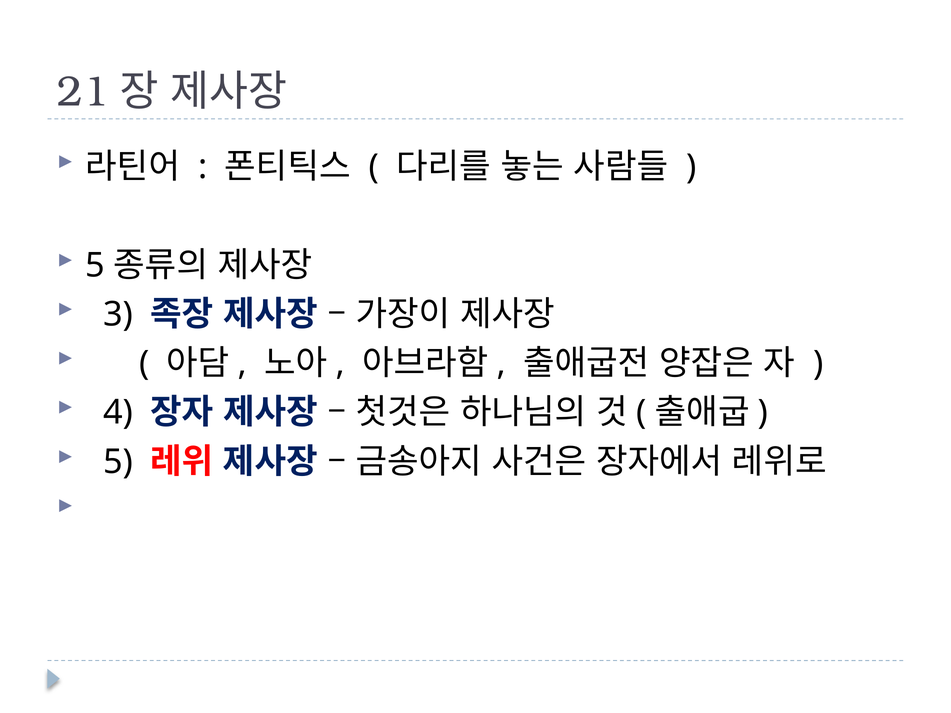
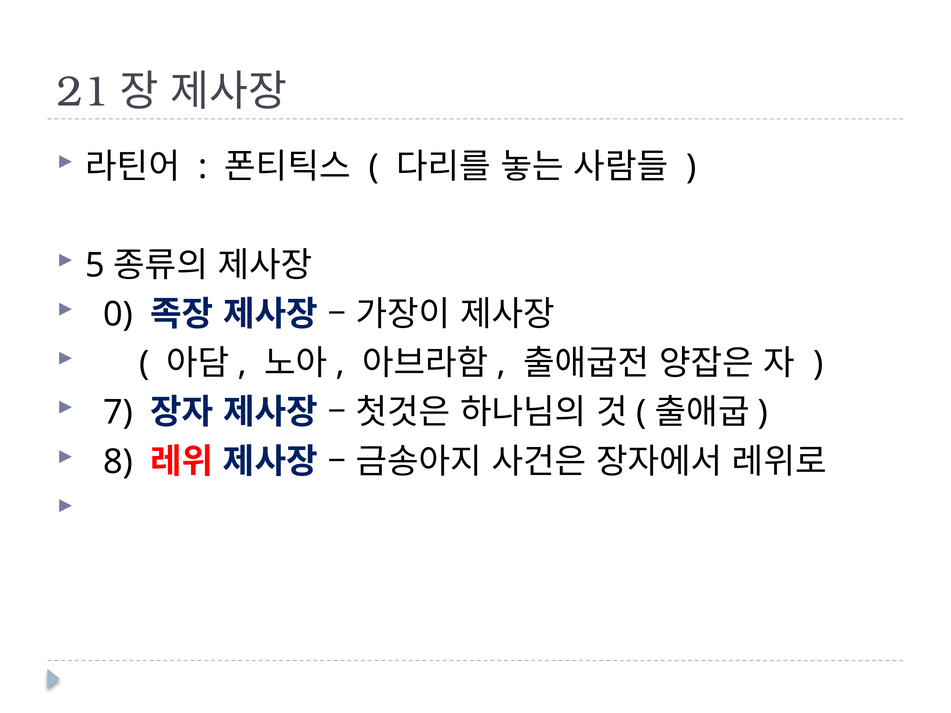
3: 3 -> 0
4: 4 -> 7
5 at (118, 462): 5 -> 8
